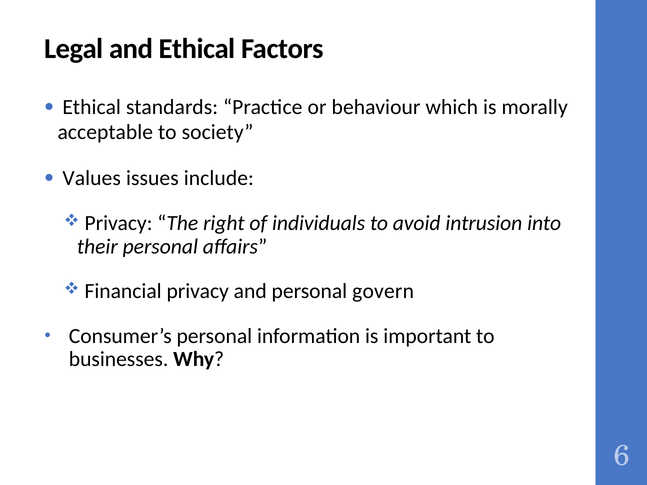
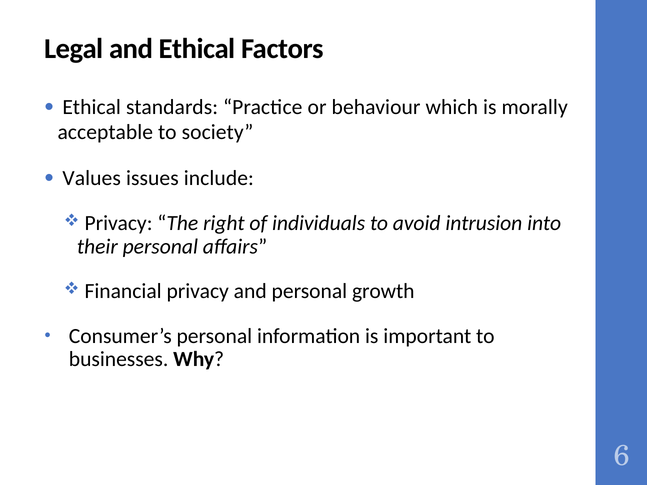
govern: govern -> growth
